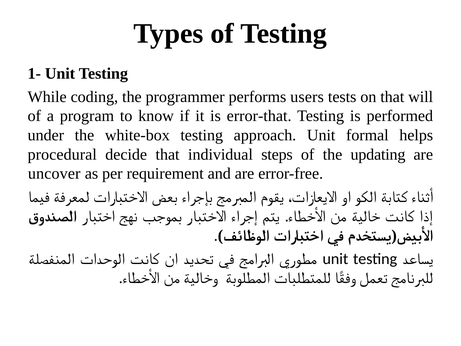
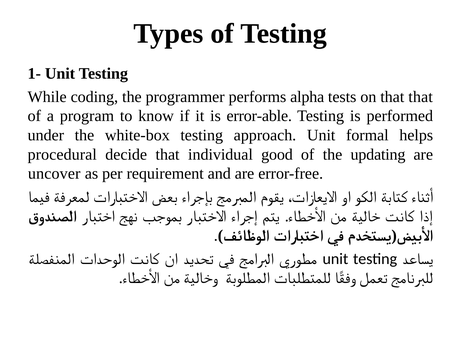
users: users -> alpha
that will: will -> that
error-that: error-that -> error-able
steps: steps -> good
